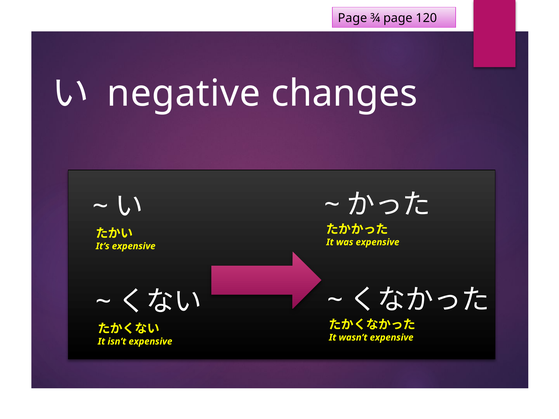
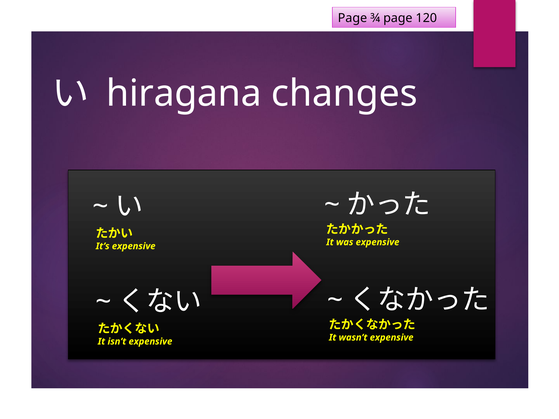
negative: negative -> hiragana
